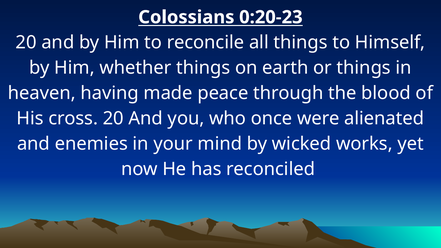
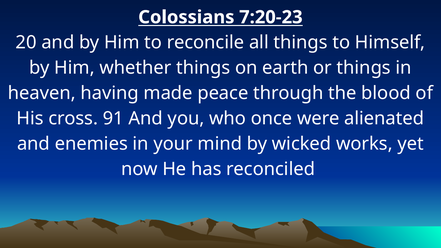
0:20-23: 0:20-23 -> 7:20-23
cross 20: 20 -> 91
